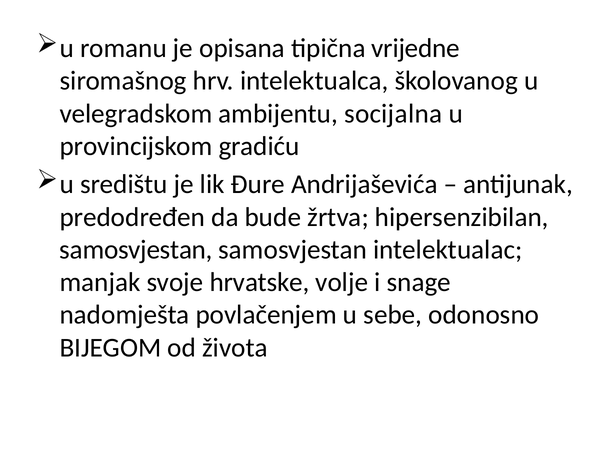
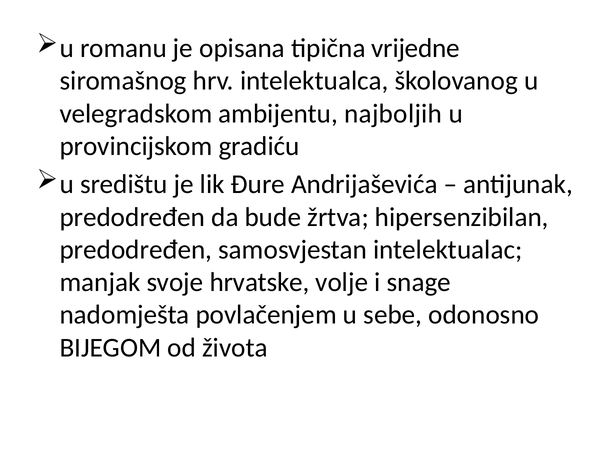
socijalna: socijalna -> najboljih
samosvjestan at (136, 250): samosvjestan -> predodređen
